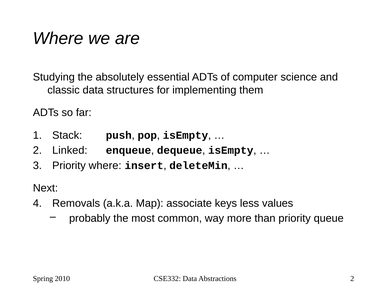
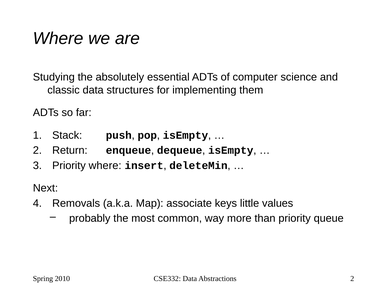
Linked: Linked -> Return
less: less -> little
